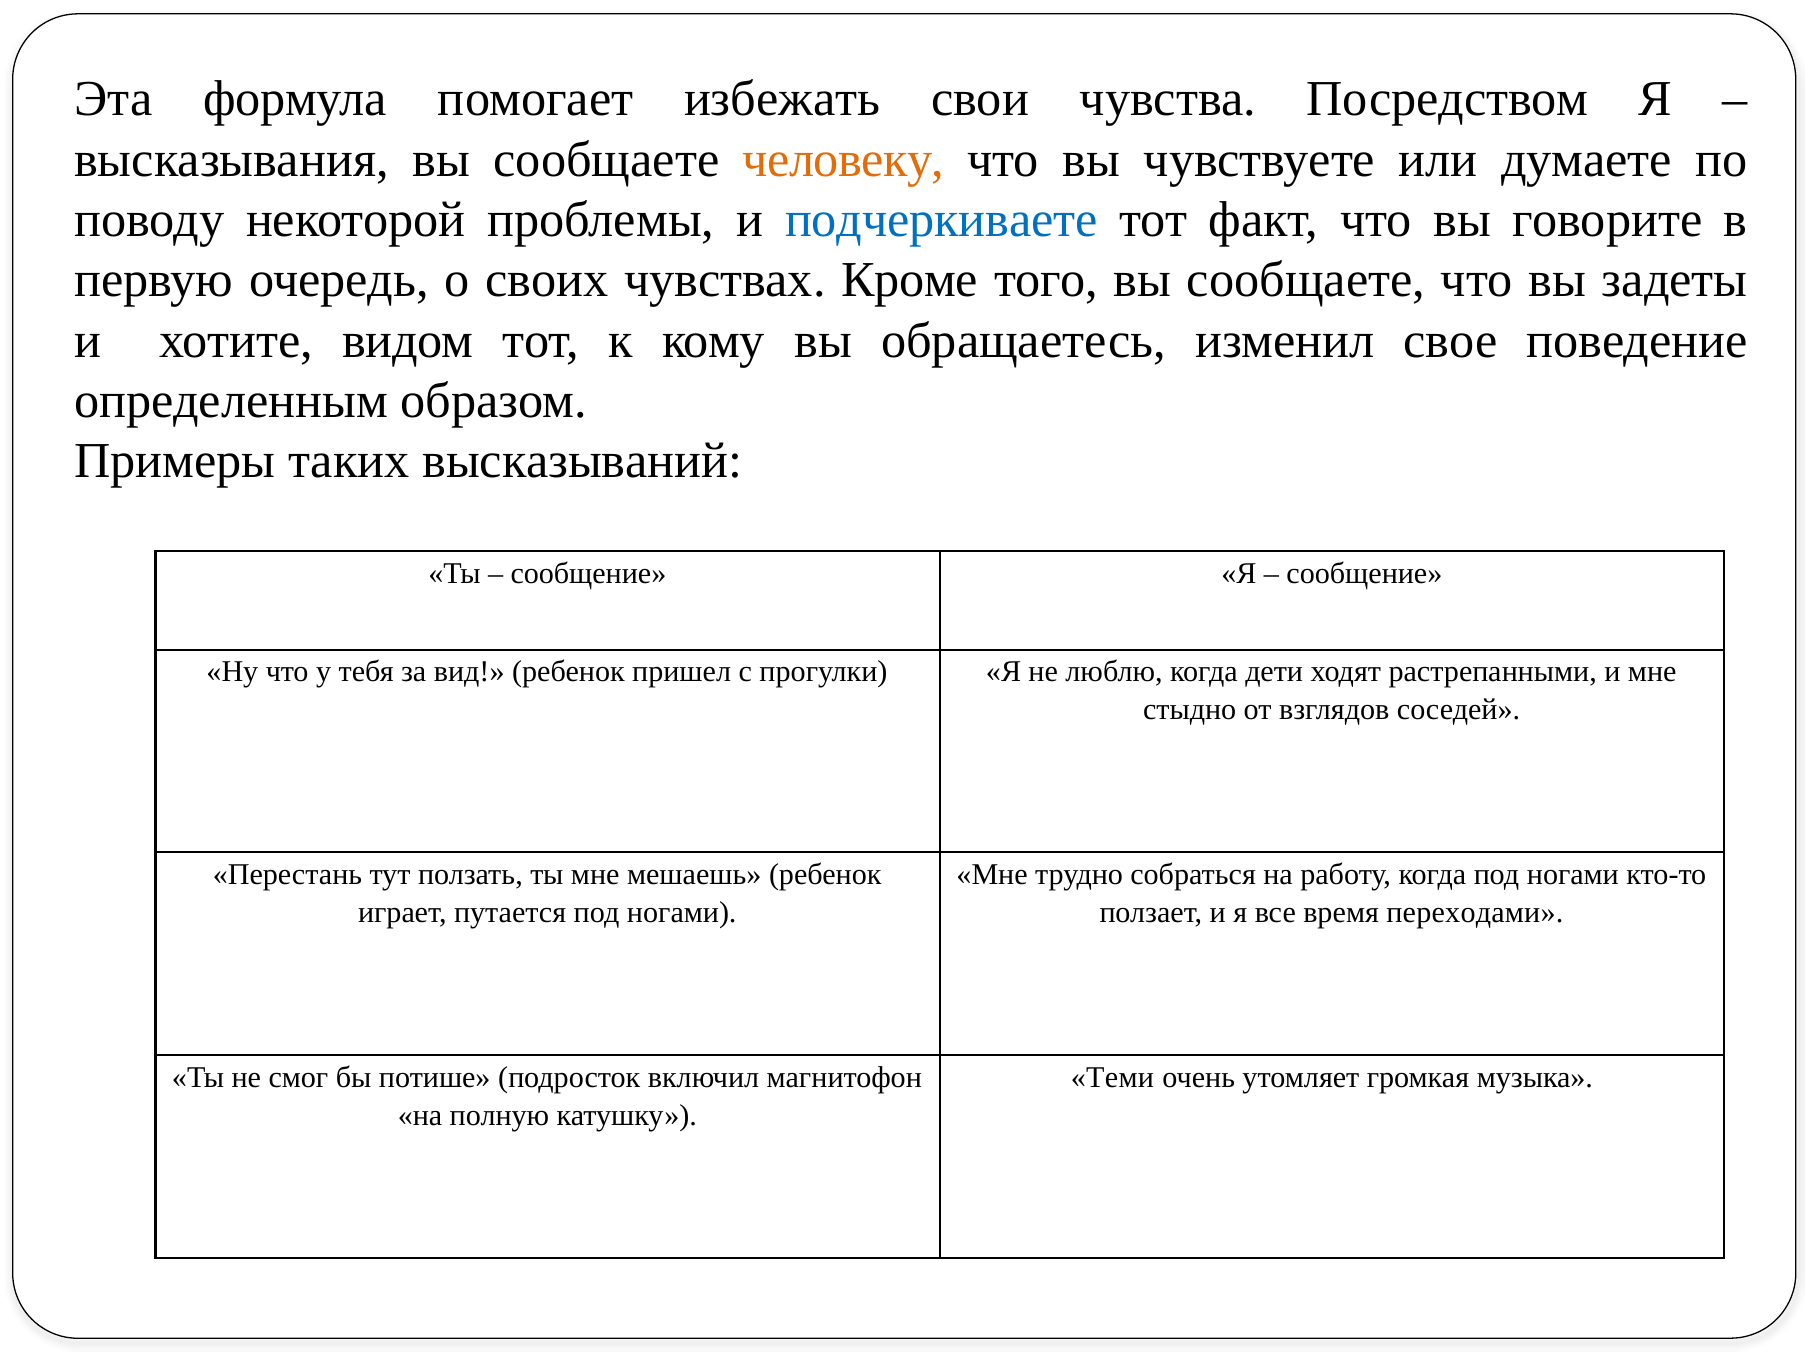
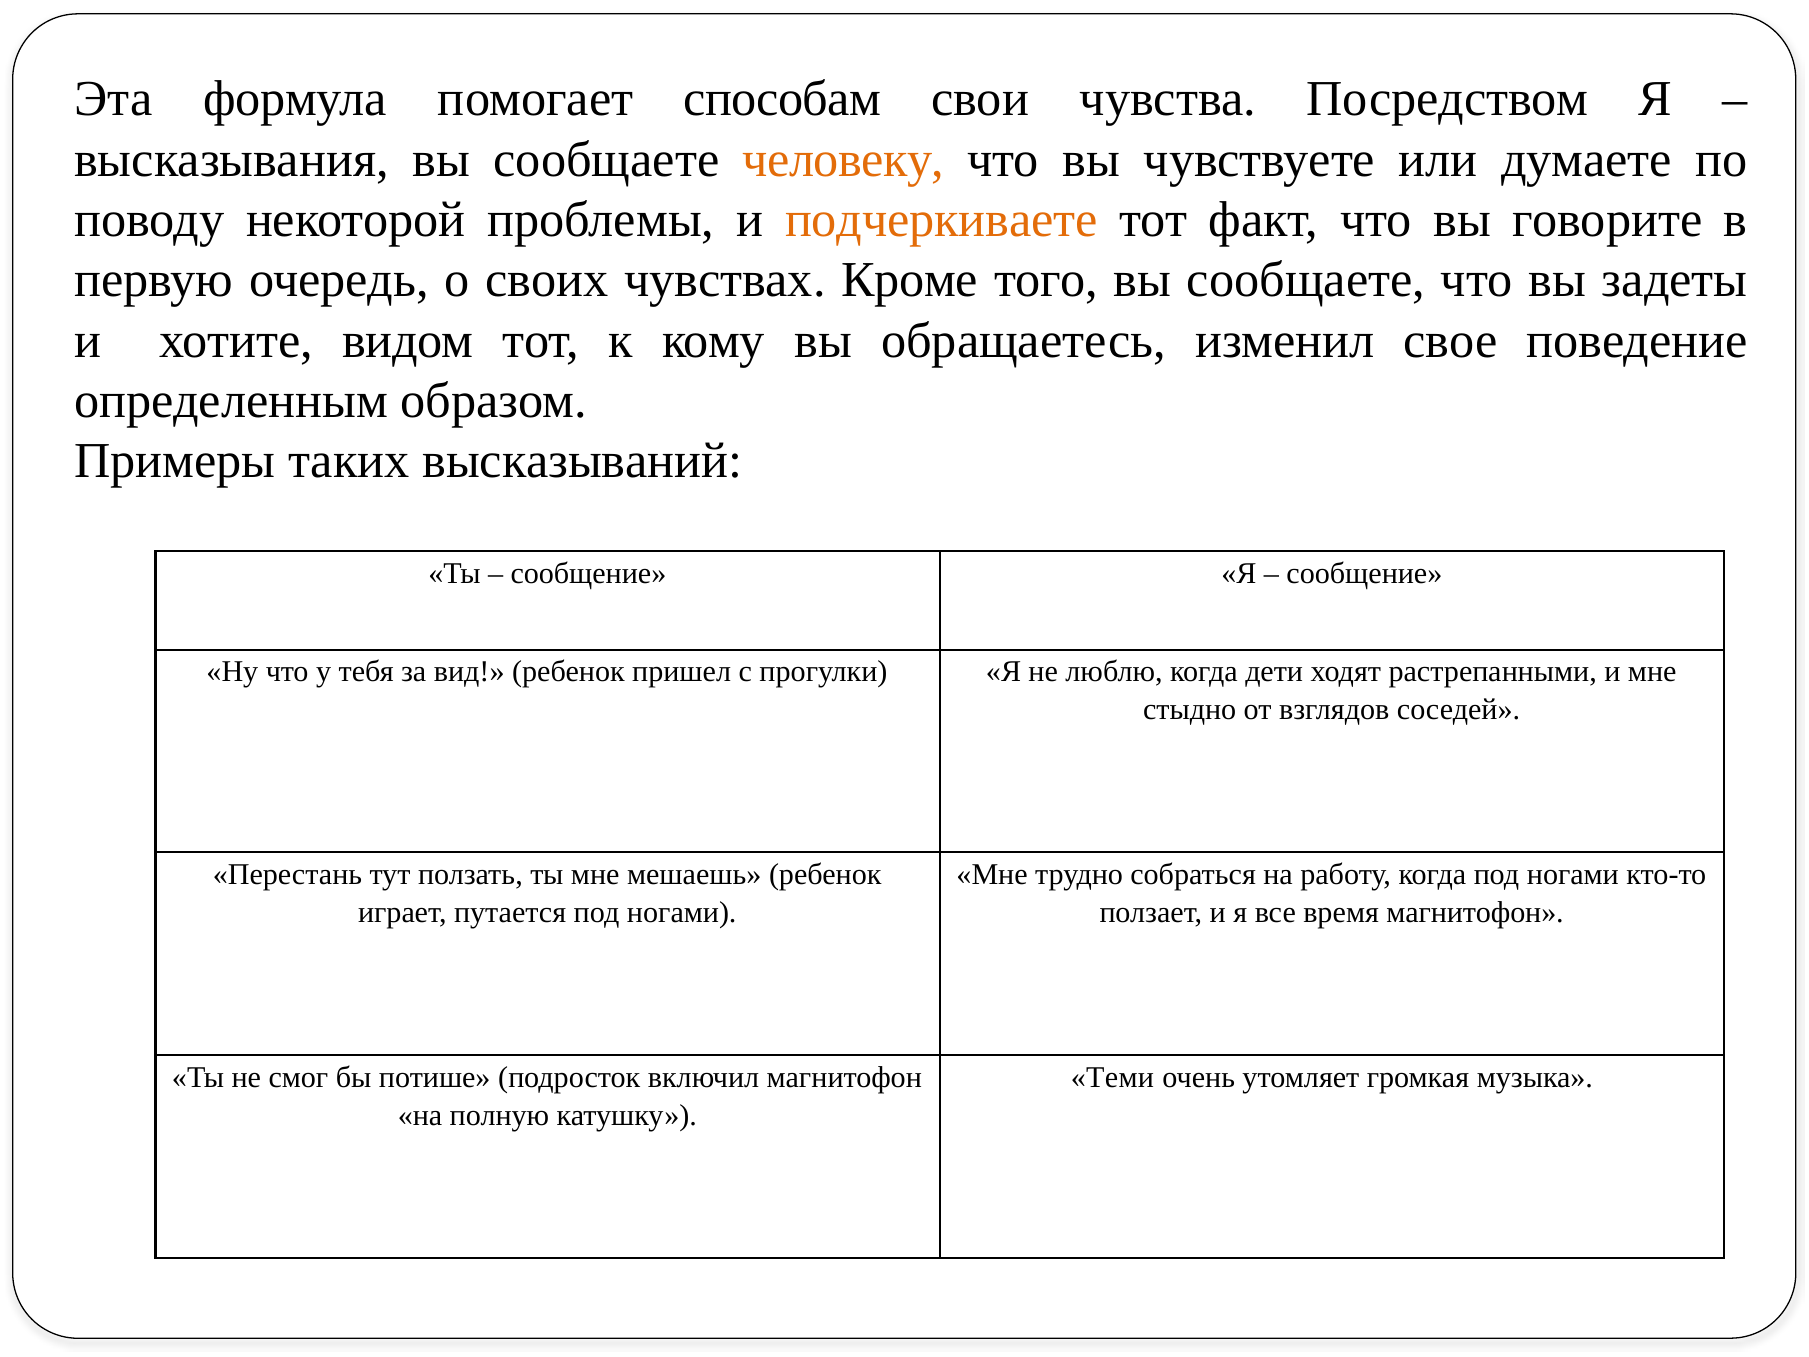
избежать: избежать -> способам
подчеркиваете colour: blue -> orange
время переходами: переходами -> магнитофон
